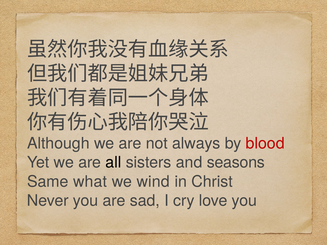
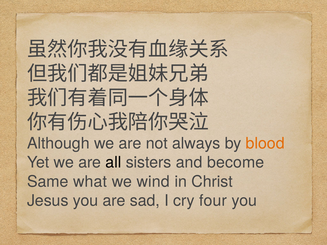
blood colour: red -> orange
seasons: seasons -> become
Never: Never -> Jesus
love: love -> four
